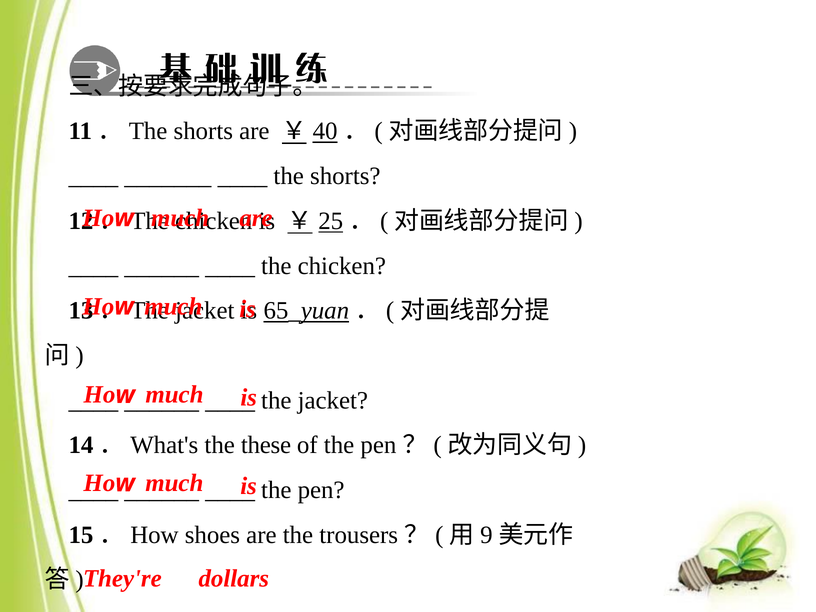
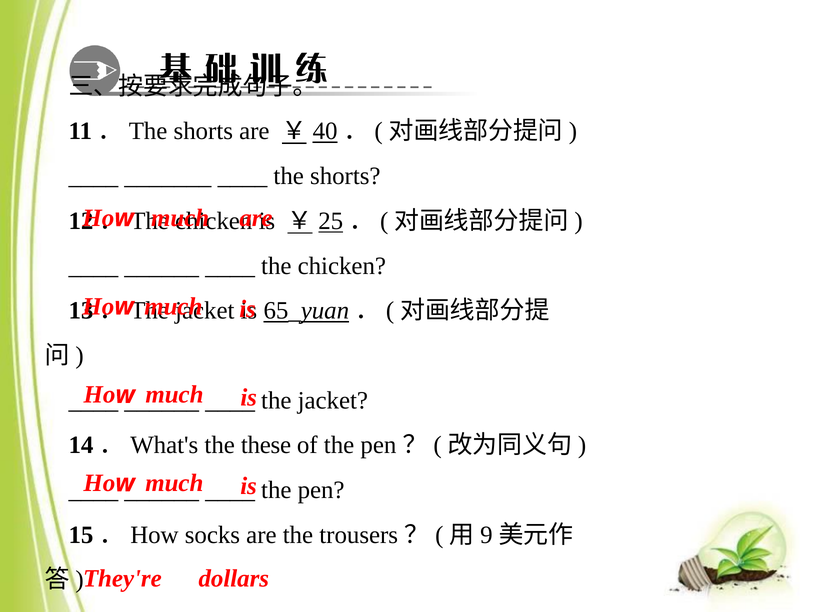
shoes: shoes -> socks
